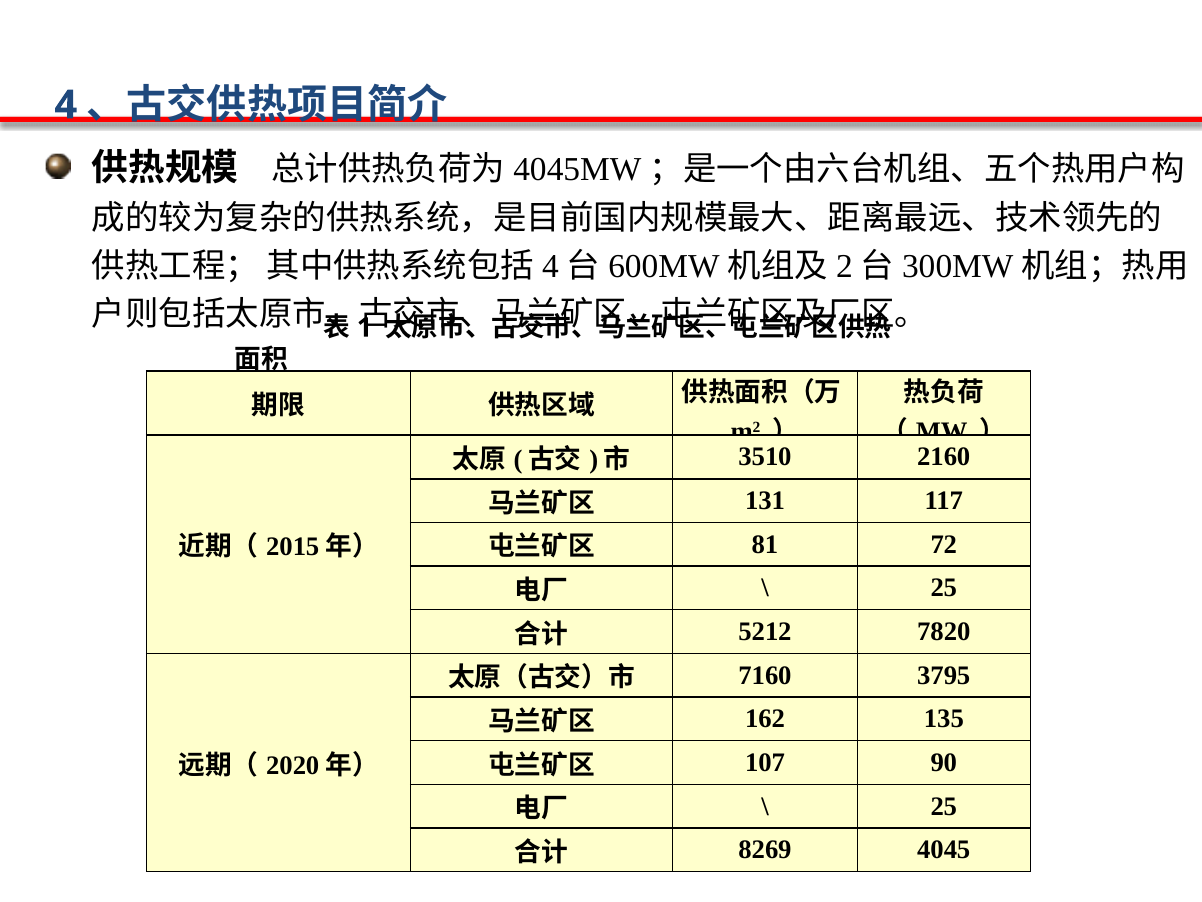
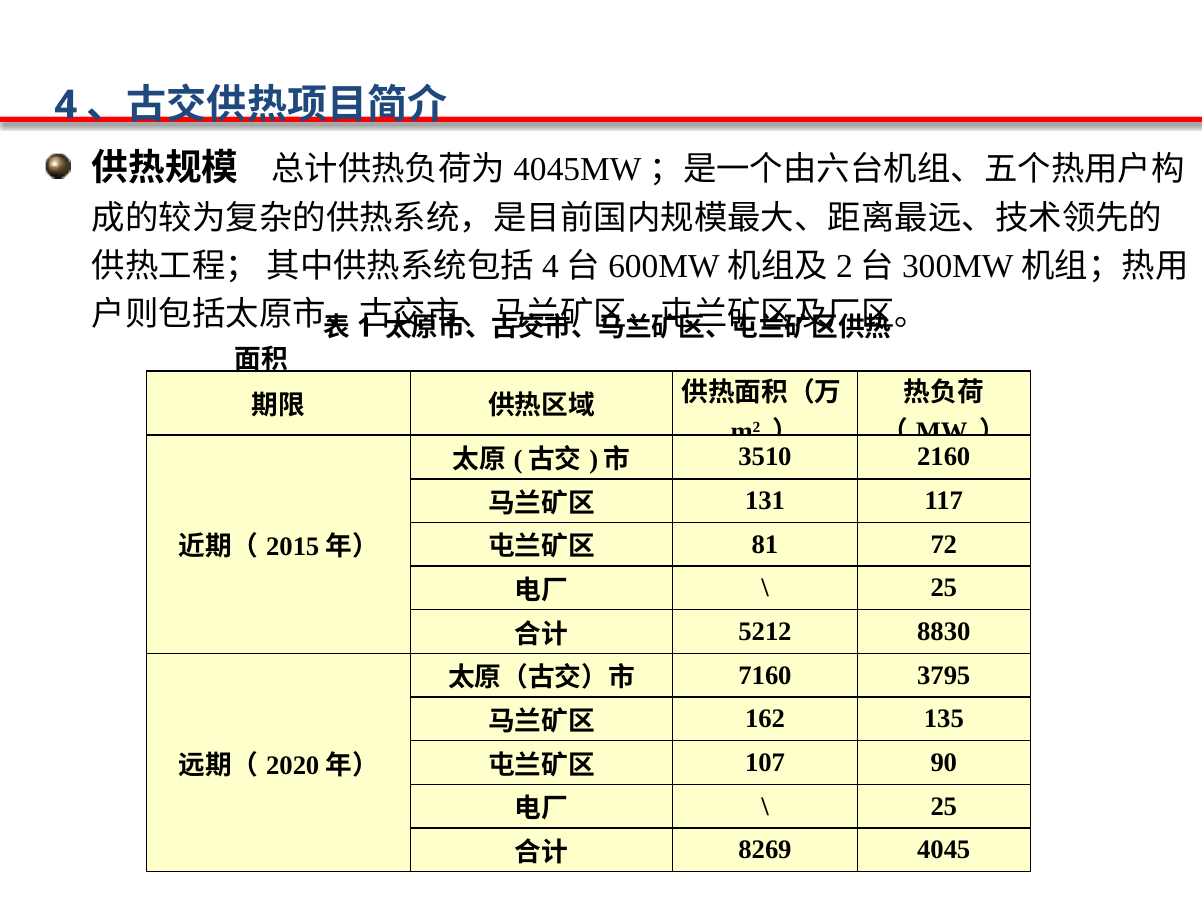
7820: 7820 -> 8830
